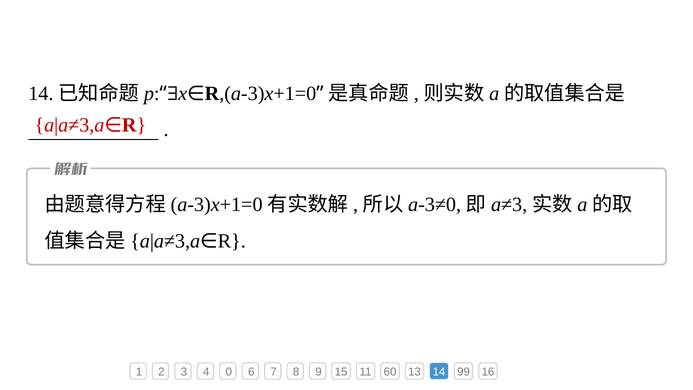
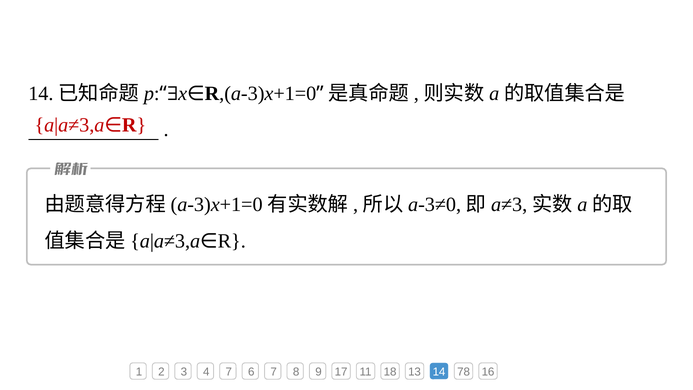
4 0: 0 -> 7
15: 15 -> 17
60: 60 -> 18
99: 99 -> 78
